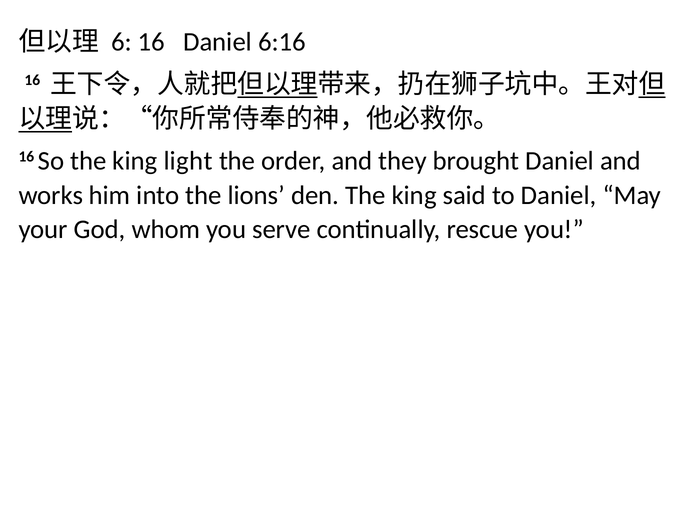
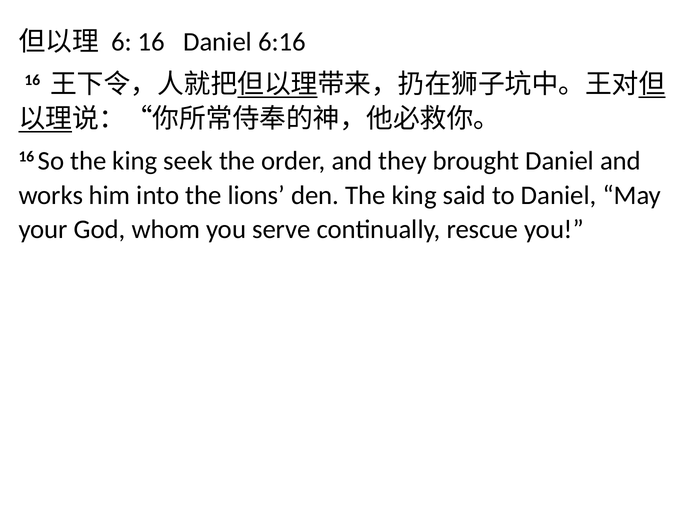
light: light -> seek
